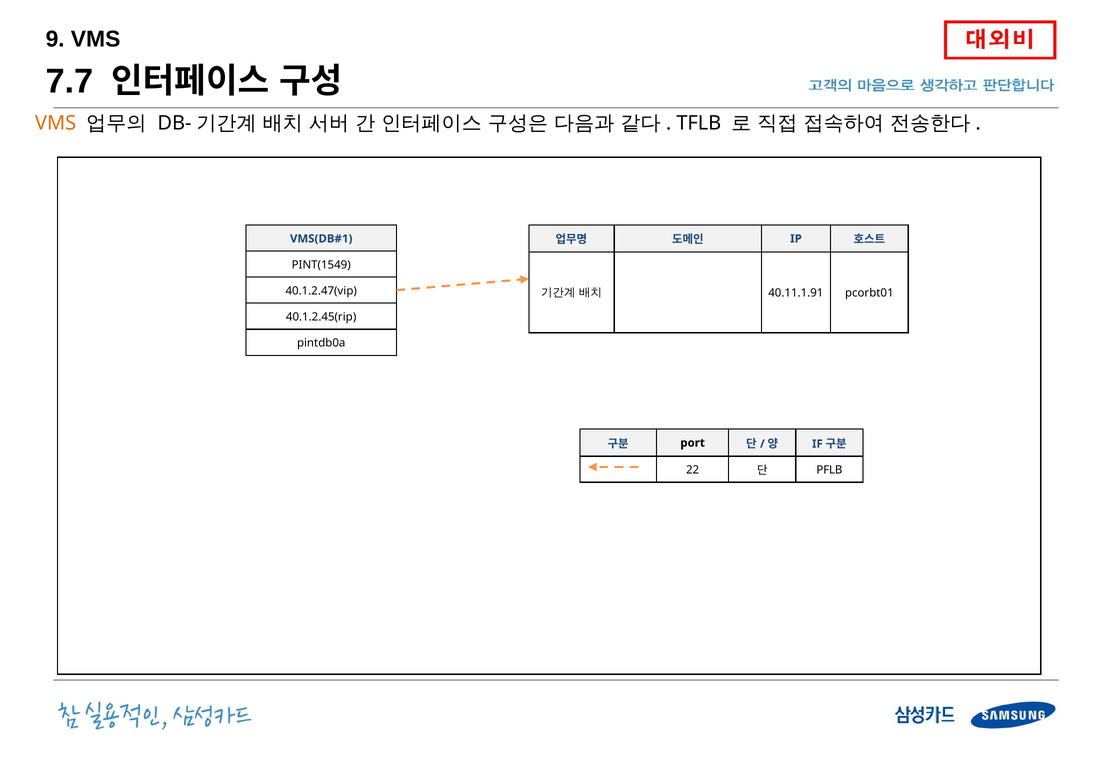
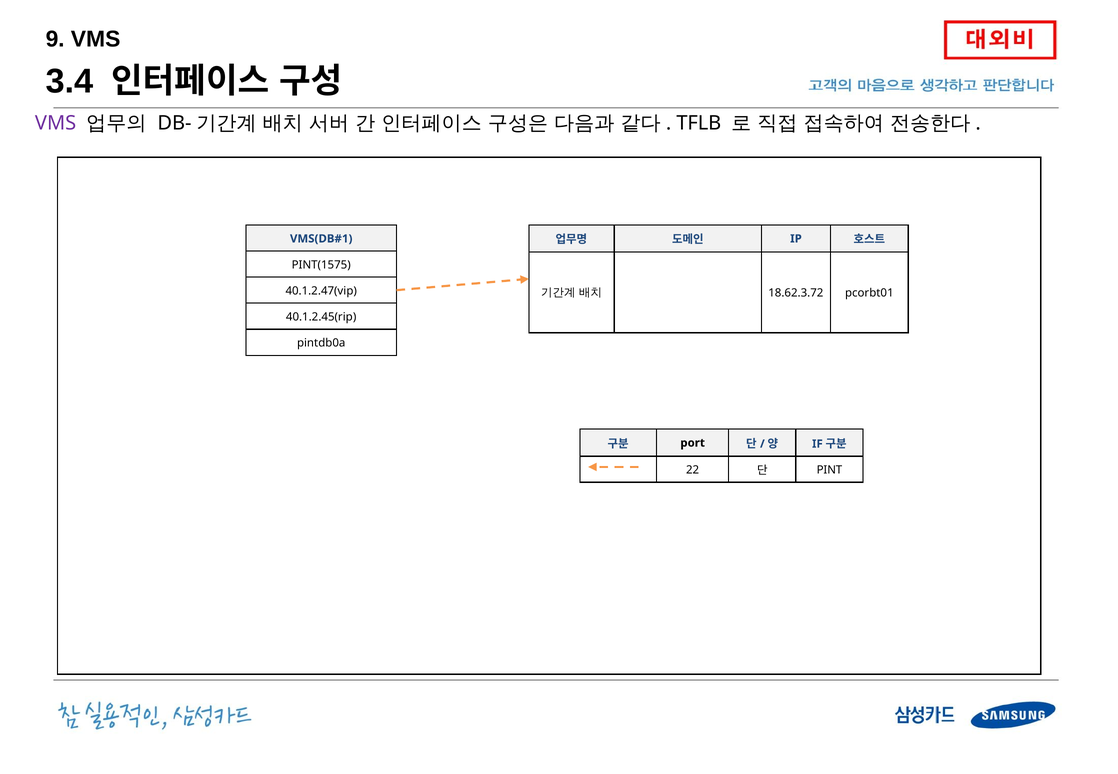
7.7: 7.7 -> 3.4
VMS at (56, 123) colour: orange -> purple
PINT(1549: PINT(1549 -> PINT(1575
40.11.1.91: 40.11.1.91 -> 18.62.3.72
PFLB: PFLB -> PINT
